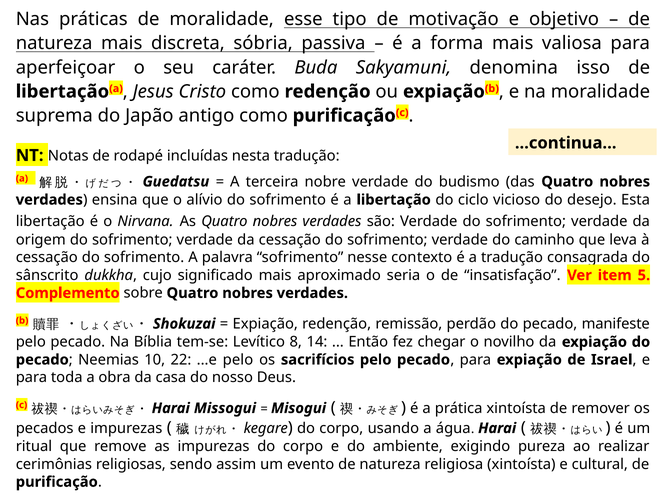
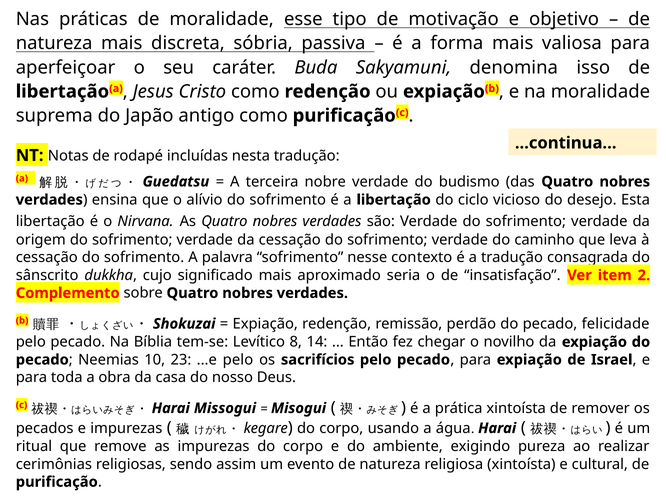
5: 5 -> 2
manifeste: manifeste -> felicidade
22: 22 -> 23
